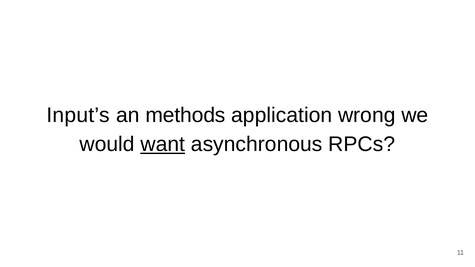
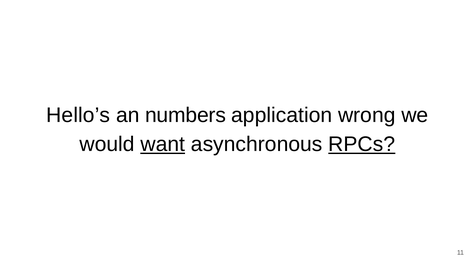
Input’s: Input’s -> Hello’s
methods: methods -> numbers
RPCs underline: none -> present
